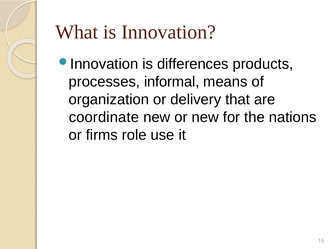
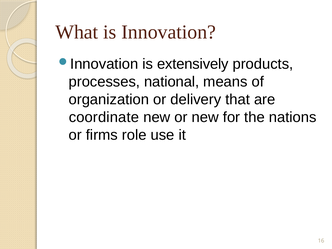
differences: differences -> extensively
informal: informal -> national
